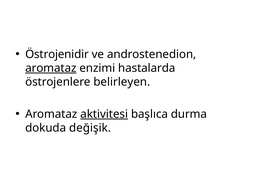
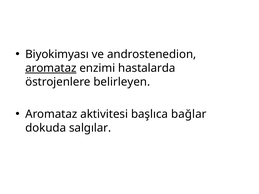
Östrojenidir: Östrojenidir -> Biyokimyası
aktivitesi underline: present -> none
durma: durma -> bağlar
değişik: değişik -> salgılar
